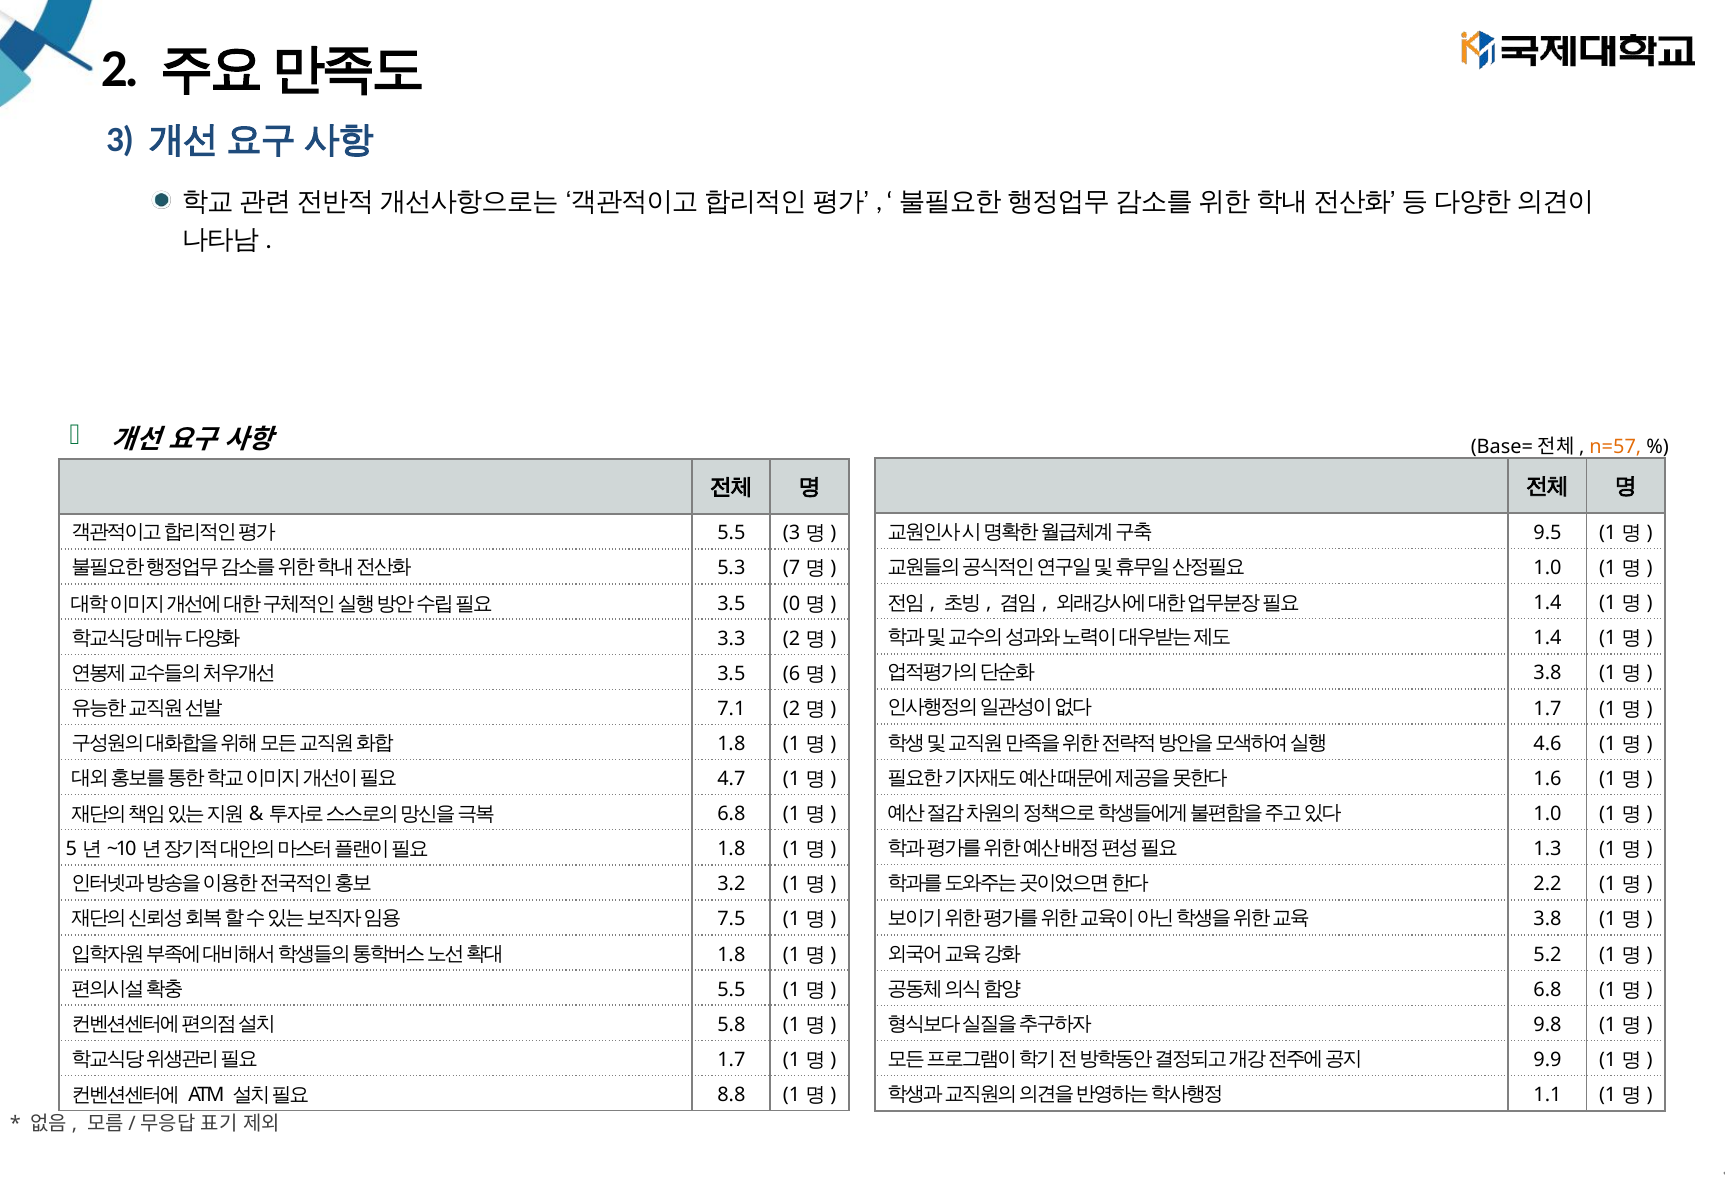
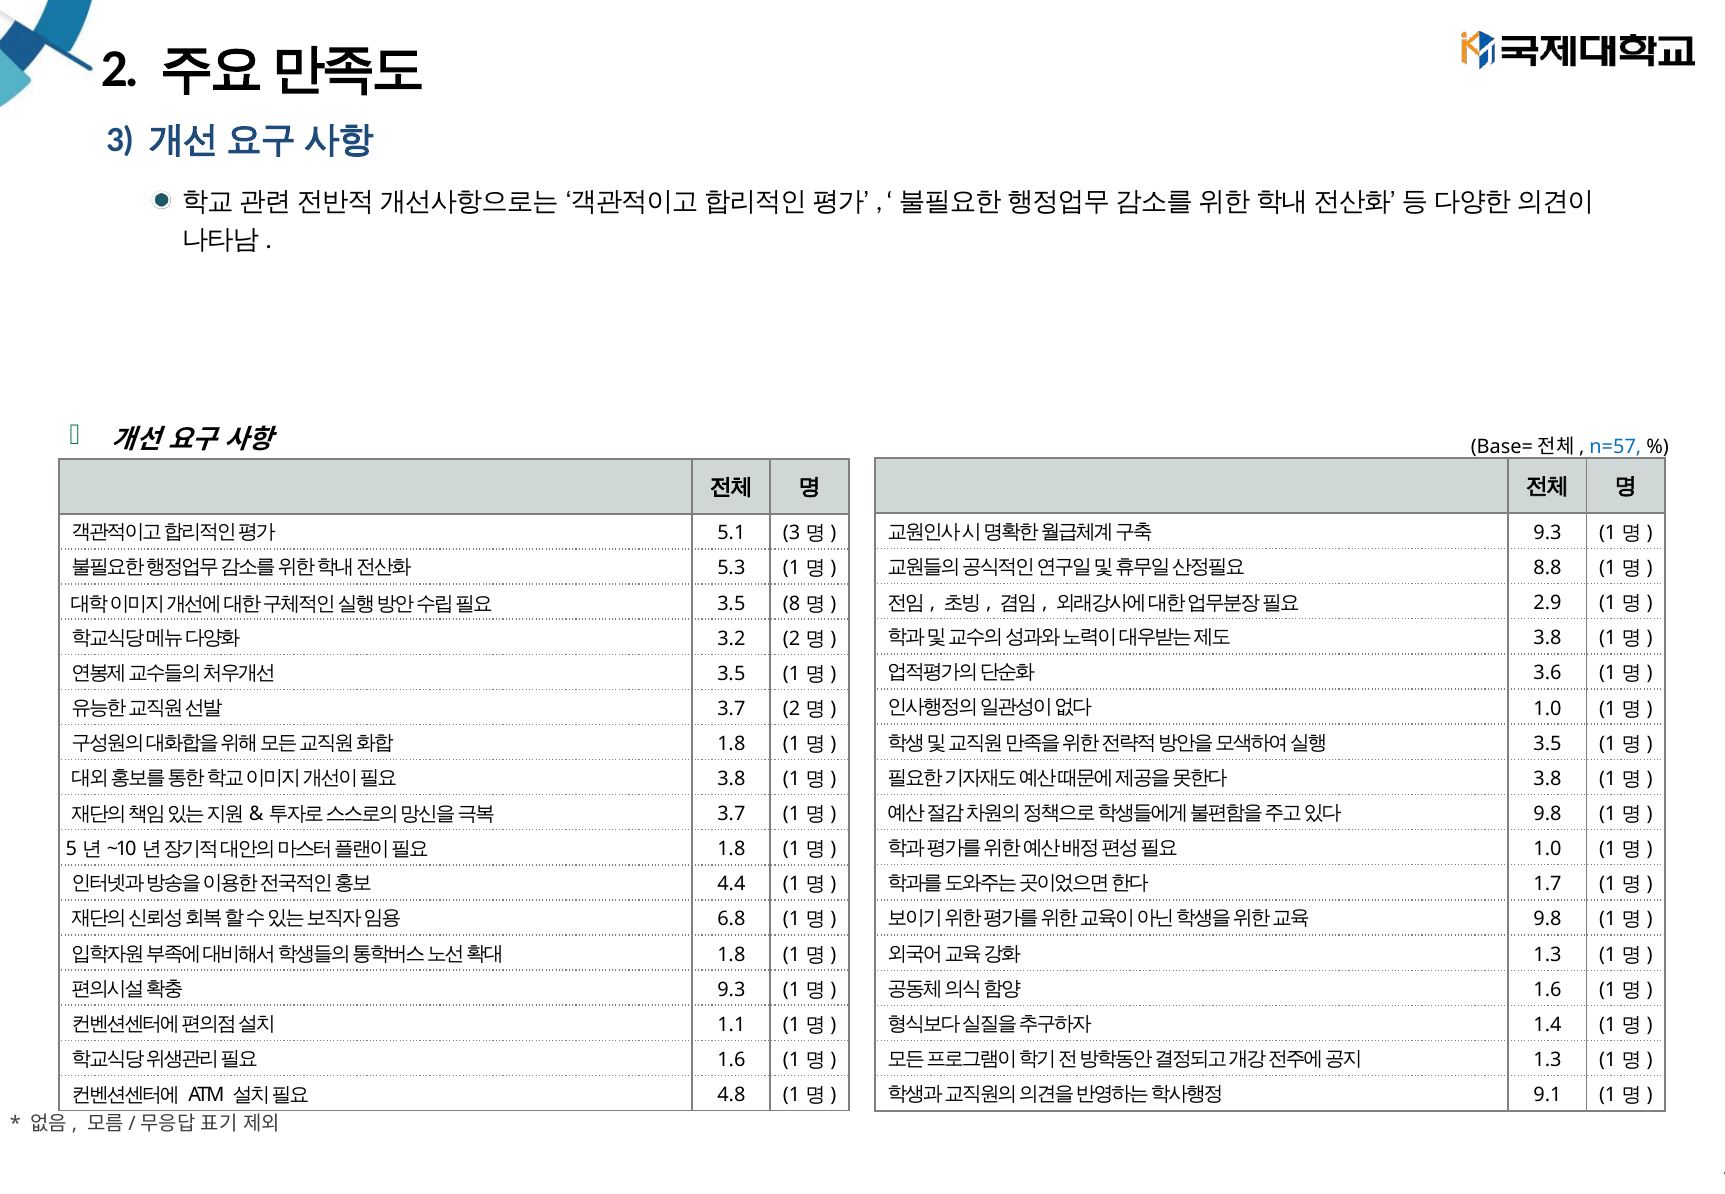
n=57 colour: orange -> blue
9.5 at (1547, 533): 9.5 -> 9.3
5.5 at (731, 533): 5.5 -> 5.1
1.0 at (1547, 568): 1.0 -> 8.8
5.3 7: 7 -> 1
1.4 at (1547, 603): 1.4 -> 2.9
0: 0 -> 8
1.4 at (1547, 638): 1.4 -> 3.8
3.3: 3.3 -> 3.2
3.8 at (1547, 673): 3.8 -> 3.6
6 at (792, 674): 6 -> 1
1.7 at (1547, 709): 1.7 -> 1.0
7.1 at (731, 709): 7.1 -> 3.7
4.6 at (1547, 744): 4.6 -> 3.5
1.6 at (1547, 779): 1.6 -> 3.8
4.7 at (731, 779): 4.7 -> 3.8
1.0 at (1547, 814): 1.0 -> 9.8
6.8 at (731, 814): 6.8 -> 3.7
1.3 at (1547, 849): 1.3 -> 1.0
3.2: 3.2 -> 4.4
2.2: 2.2 -> 1.7
7.5: 7.5 -> 6.8
3.8 at (1547, 920): 3.8 -> 9.8
5.2 at (1547, 955): 5.2 -> 1.3
5.5 at (731, 990): 5.5 -> 9.3
6.8 at (1547, 990): 6.8 -> 1.6
5.8: 5.8 -> 1.1
9.8: 9.8 -> 1.4
1.7 at (731, 1060): 1.7 -> 1.6
9.9 at (1547, 1060): 9.9 -> 1.3
1.1: 1.1 -> 9.1
8.8: 8.8 -> 4.8
